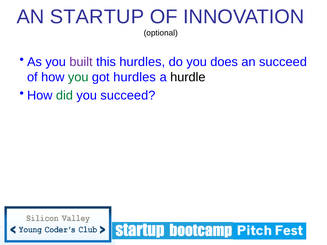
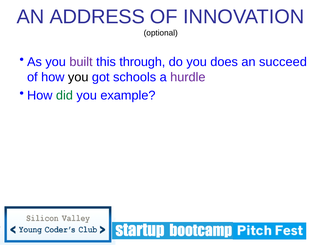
STARTUP: STARTUP -> ADDRESS
this hurdles: hurdles -> through
you at (78, 77) colour: green -> black
got hurdles: hurdles -> schools
hurdle colour: black -> purple
you succeed: succeed -> example
